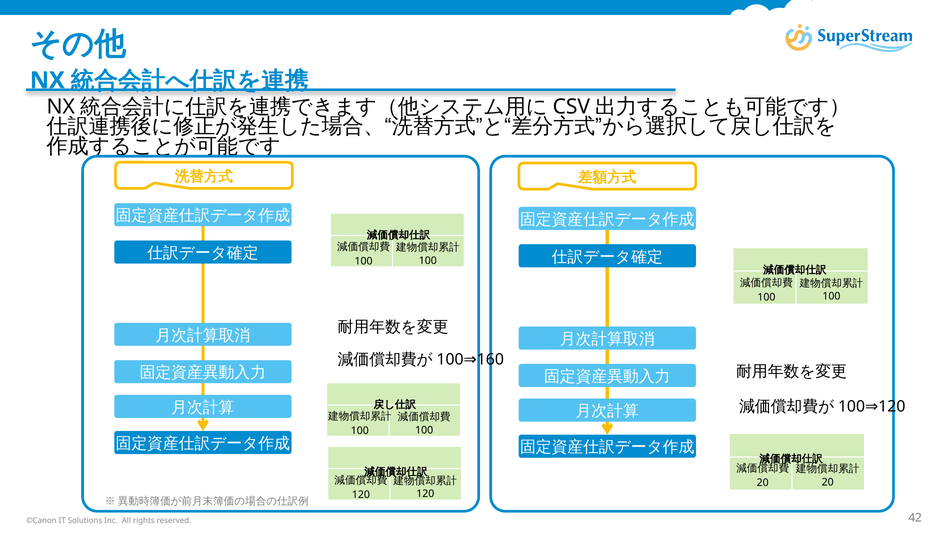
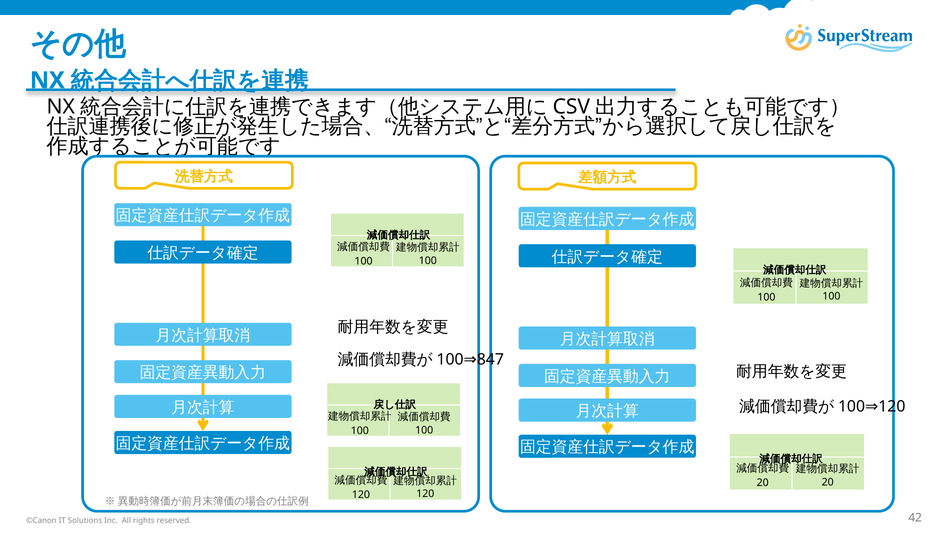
160: 160 -> 847
